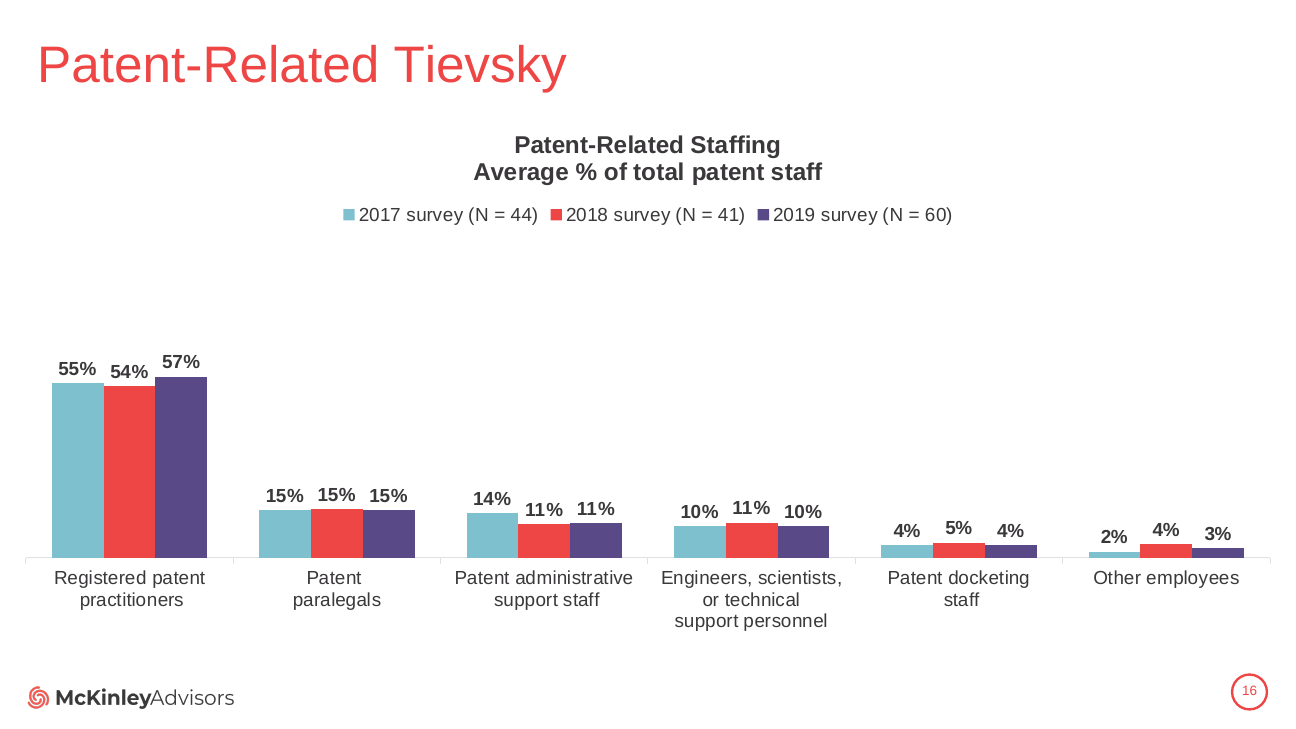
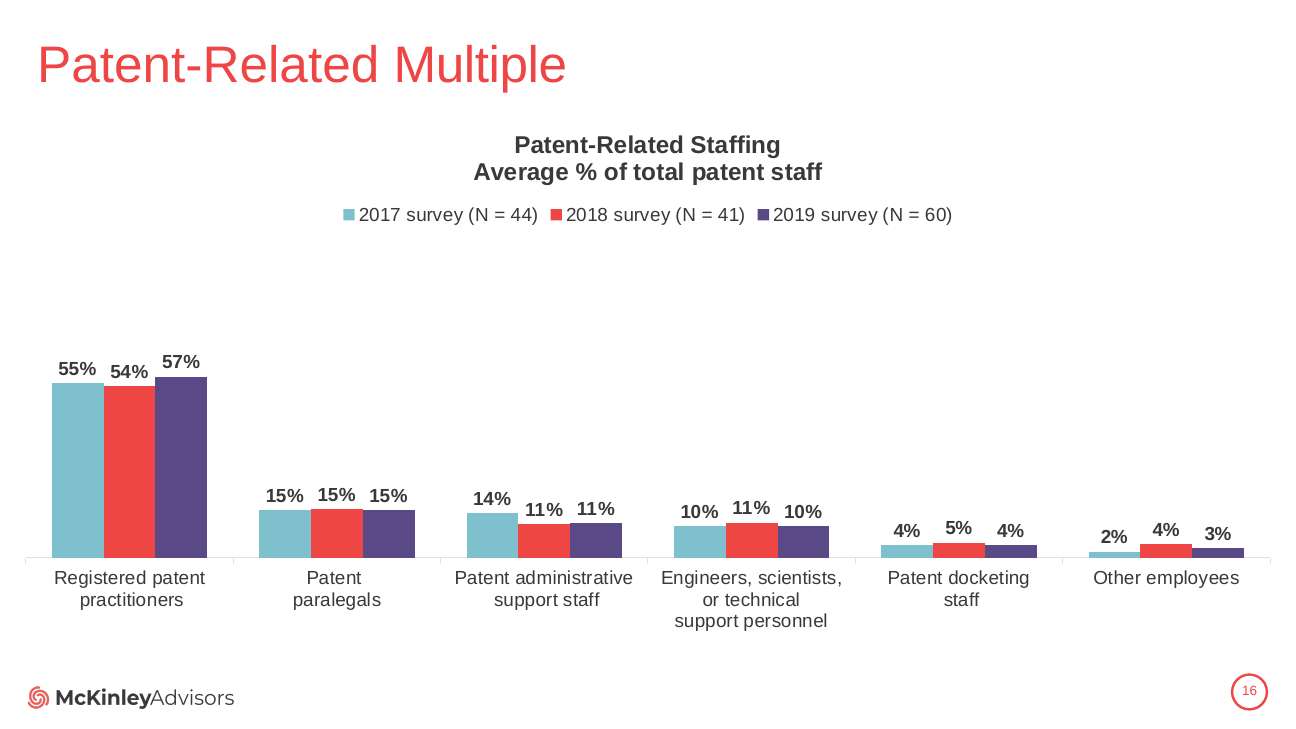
Tievsky: Tievsky -> Multiple
